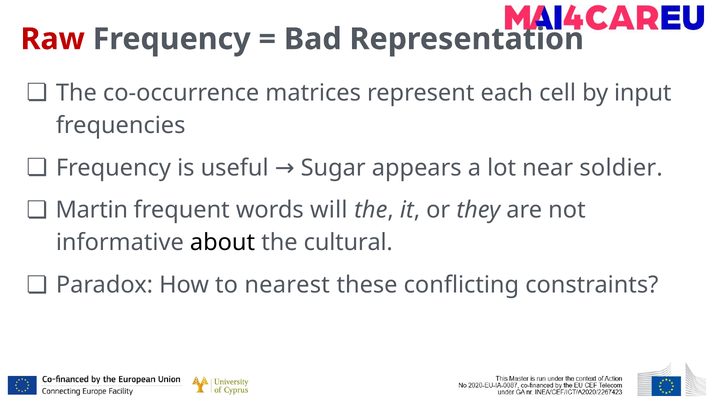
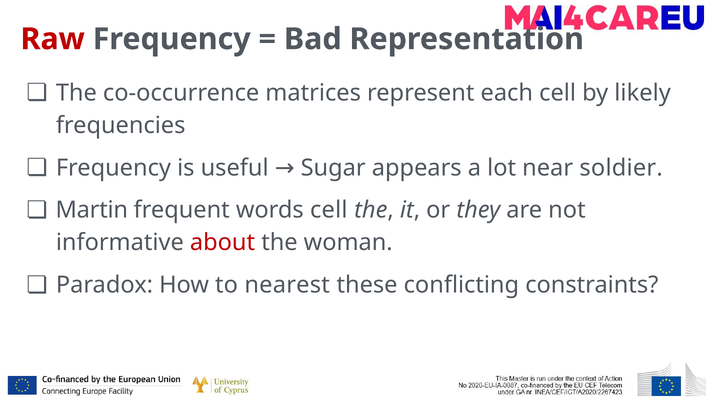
input: input -> likely
words will: will -> cell
about colour: black -> red
cultural: cultural -> woman
